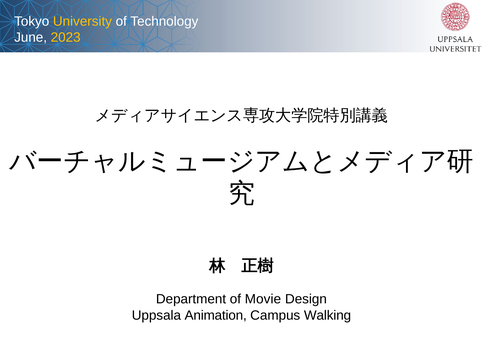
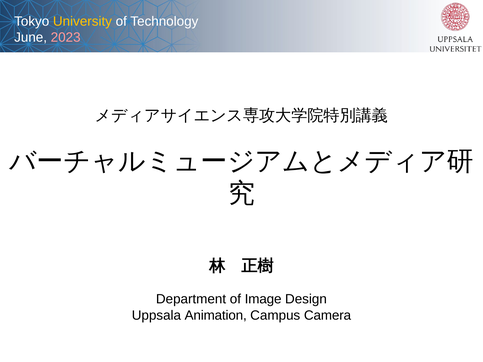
2023 colour: yellow -> pink
Movie: Movie -> Image
Walking: Walking -> Camera
